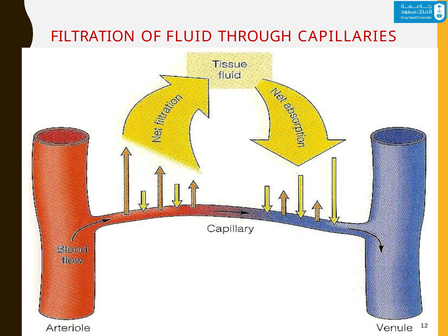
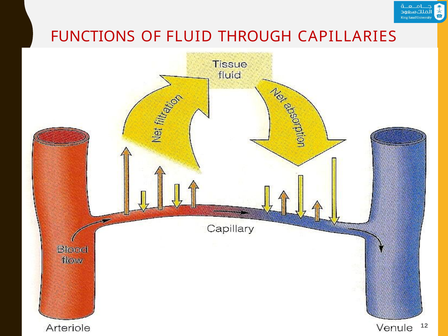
FILTRATION: FILTRATION -> FUNCTIONS
